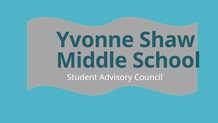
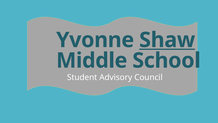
Shaw underline: none -> present
